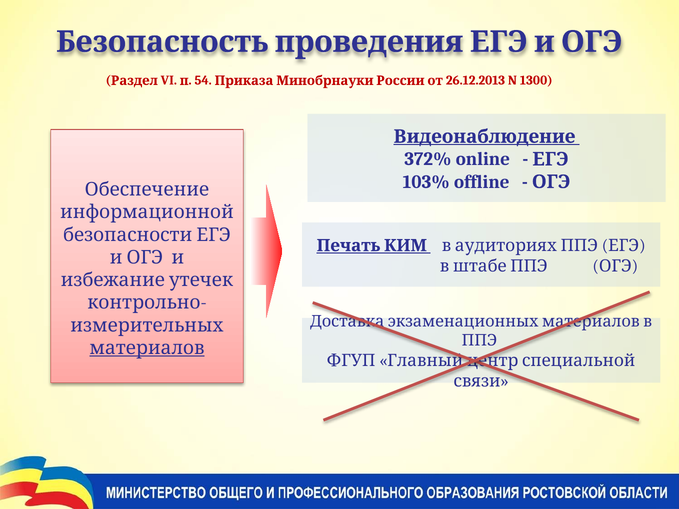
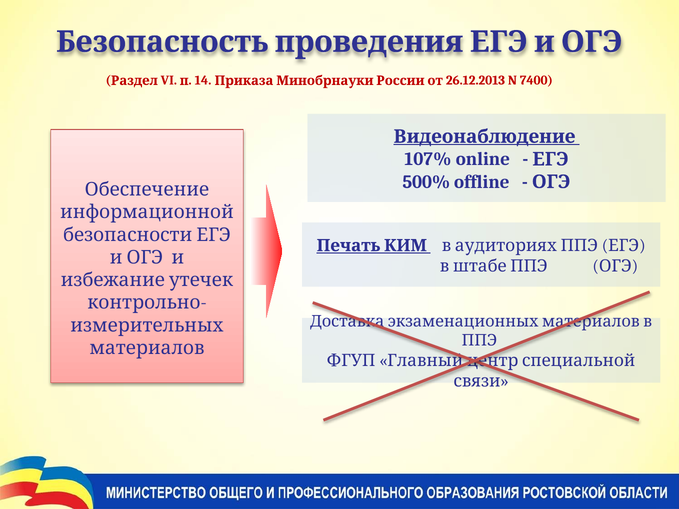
54: 54 -> 14
1300: 1300 -> 7400
372%: 372% -> 107%
103%: 103% -> 500%
материалов underline: present -> none
